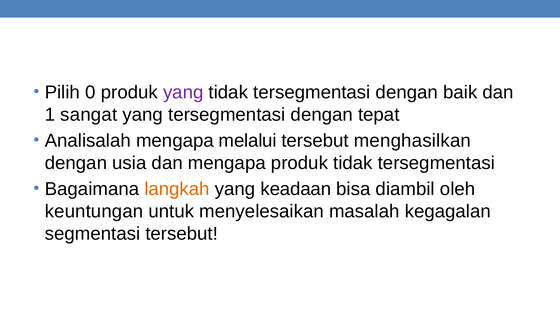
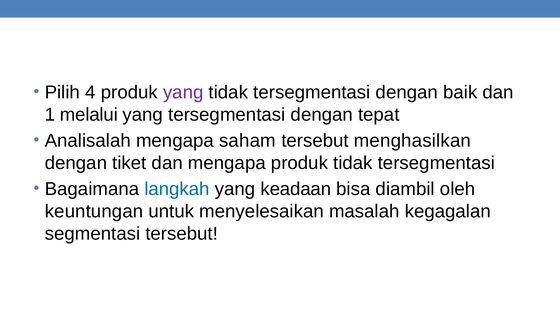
0: 0 -> 4
sangat: sangat -> melalui
melalui: melalui -> saham
usia: usia -> tiket
langkah colour: orange -> blue
